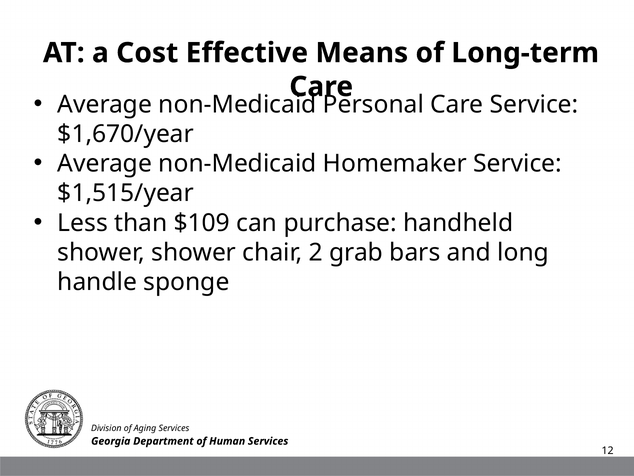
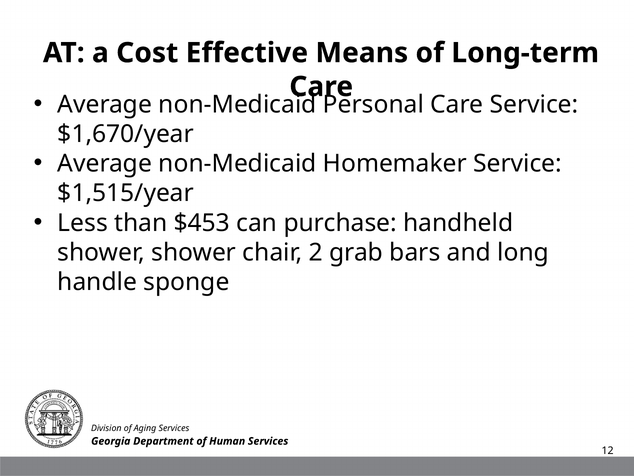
$109: $109 -> $453
